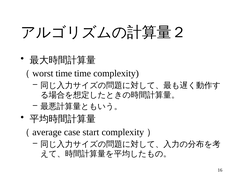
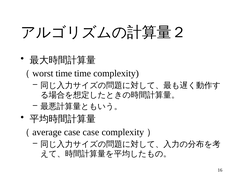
case start: start -> case
